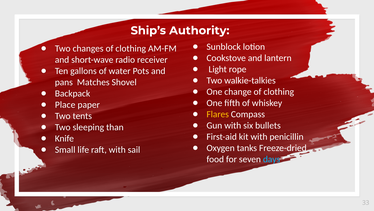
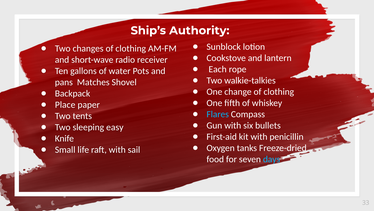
Light: Light -> Each
Flares colour: yellow -> light blue
than: than -> easy
